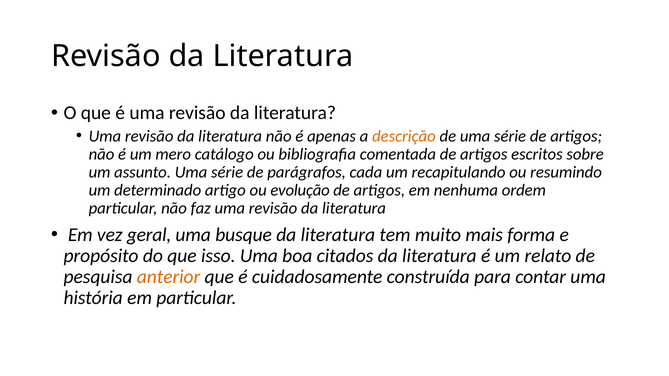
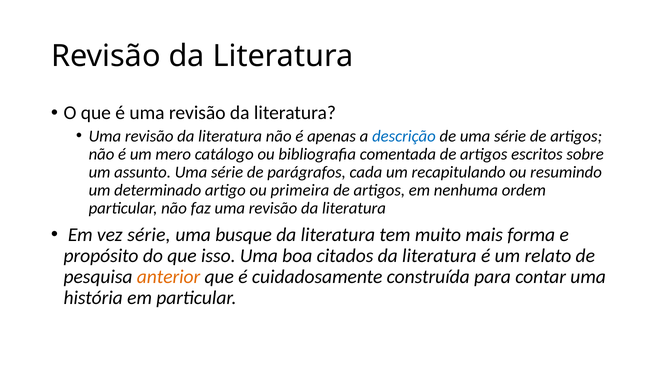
descrição colour: orange -> blue
evolução: evolução -> primeira
vez geral: geral -> série
